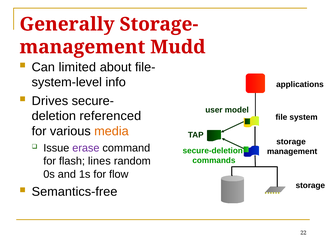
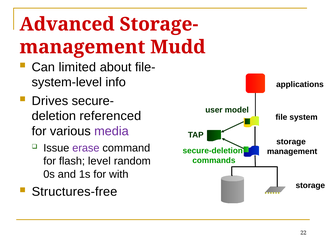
Generally: Generally -> Advanced
media colour: orange -> purple
lines: lines -> level
flow: flow -> with
Semantics-free: Semantics-free -> Structures-free
